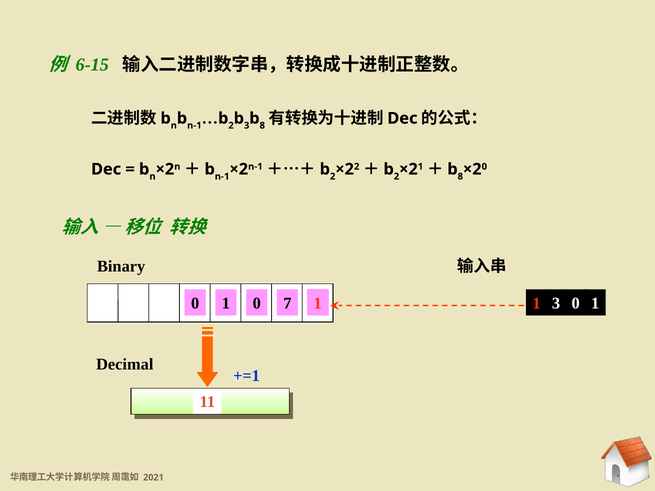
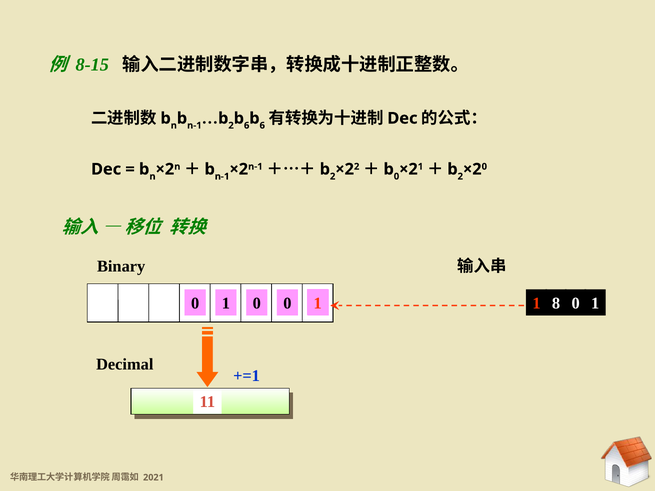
6-15: 6-15 -> 8-15
3 at (247, 126): 3 -> 6
8 at (262, 126): 8 -> 6
2 at (396, 176): 2 -> 0
8 at (460, 176): 8 -> 2
0 0 7: 7 -> 0
1 3: 3 -> 8
